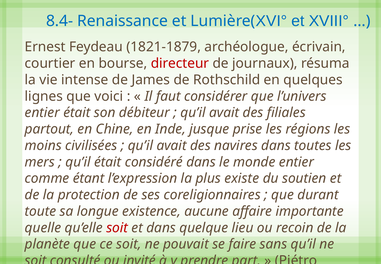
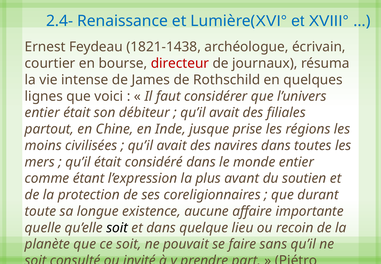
8.4-: 8.4- -> 2.4-
1821-1879: 1821-1879 -> 1821-1438
existe: existe -> avant
soit at (117, 228) colour: red -> black
